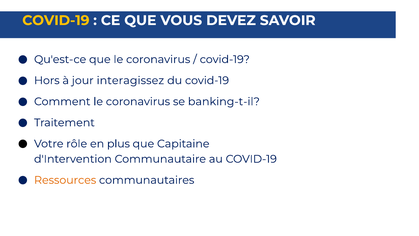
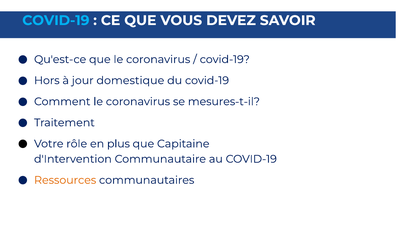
COVID-19 at (56, 20) colour: yellow -> light blue
interagissez: interagissez -> domestique
banking-t-il: banking-t-il -> mesures-t-il
